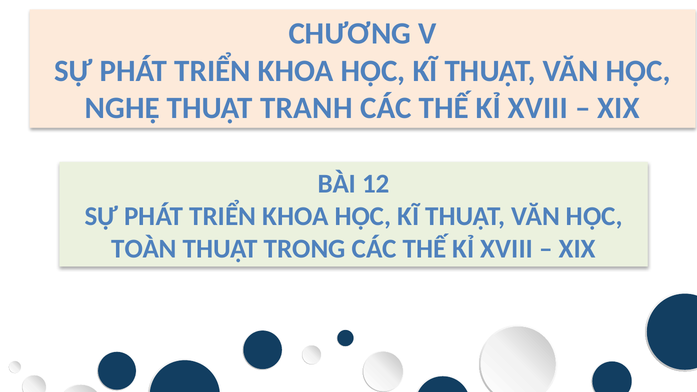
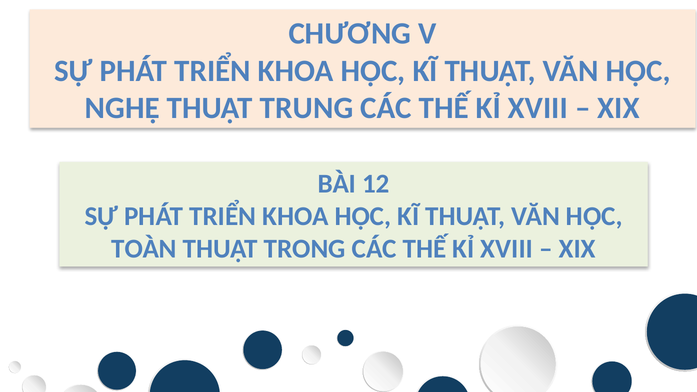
TRANH: TRANH -> TRUNG
